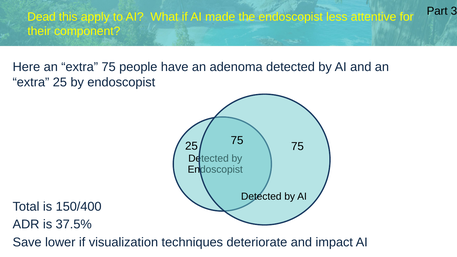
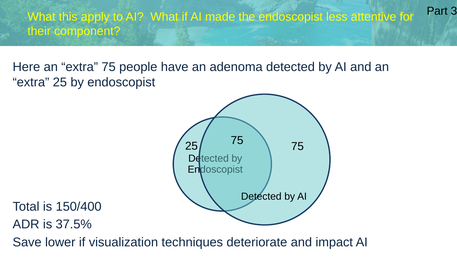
Dead at (41, 17): Dead -> What
